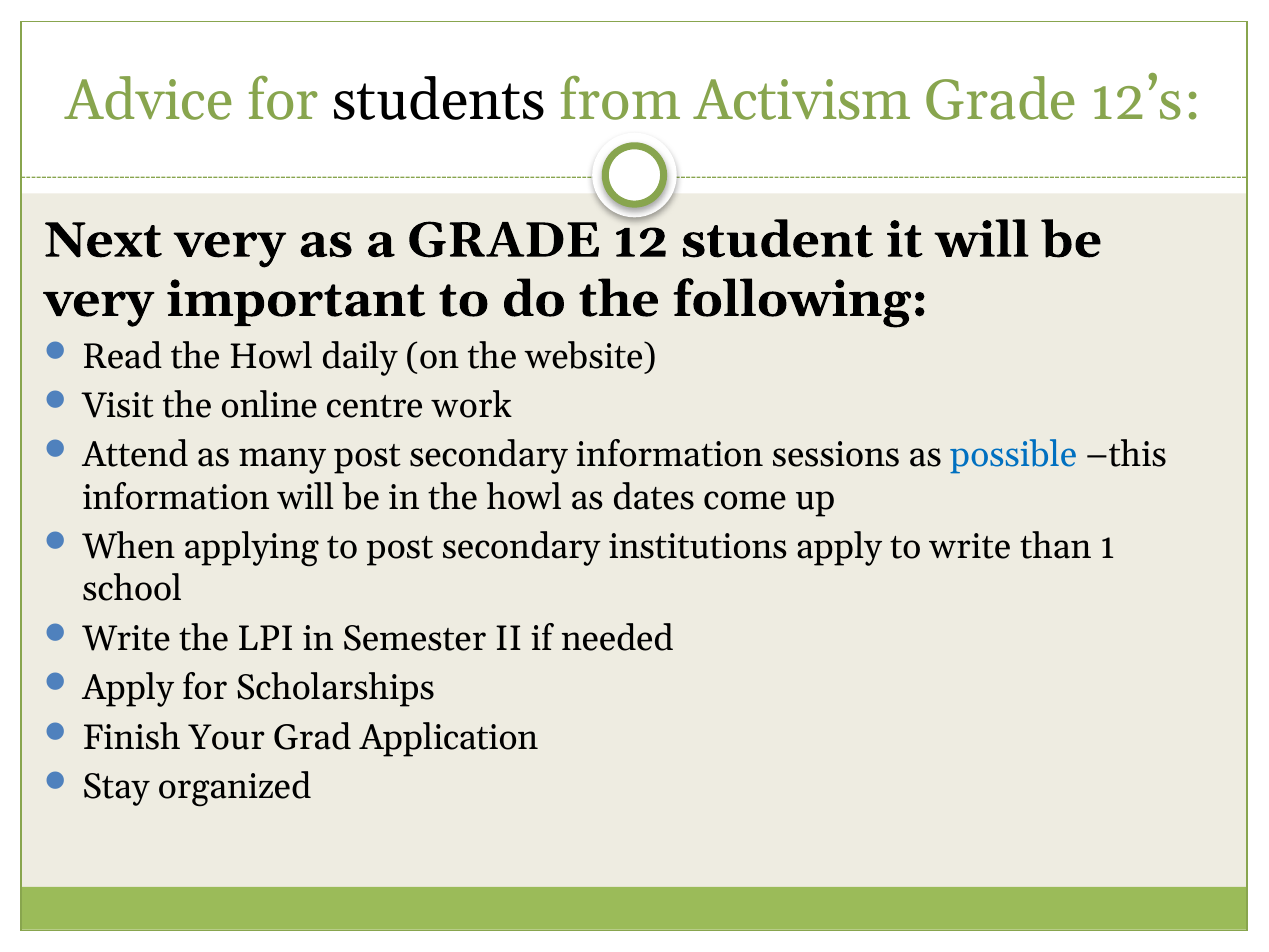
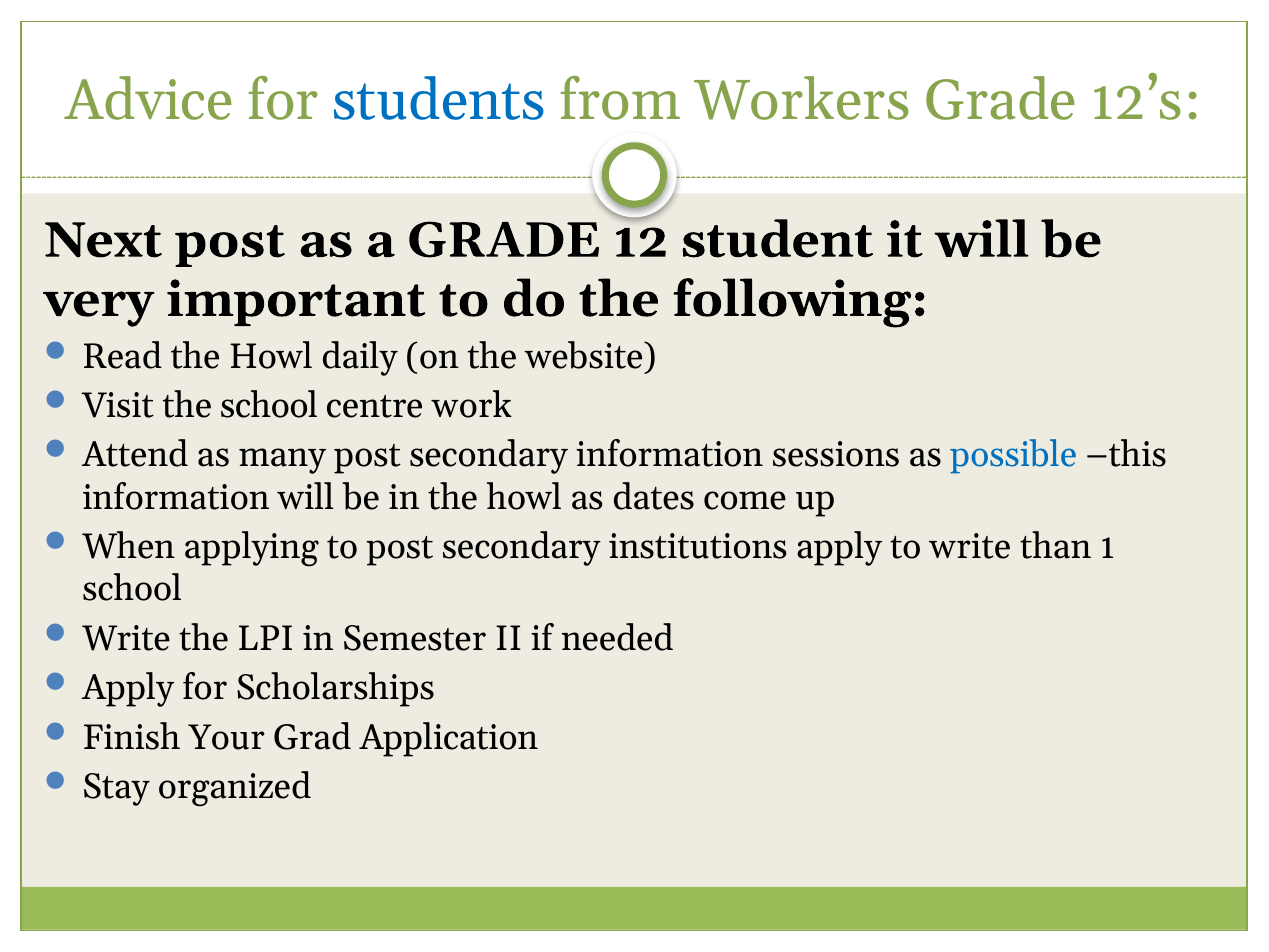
students colour: black -> blue
Activism: Activism -> Workers
Next very: very -> post
the online: online -> school
